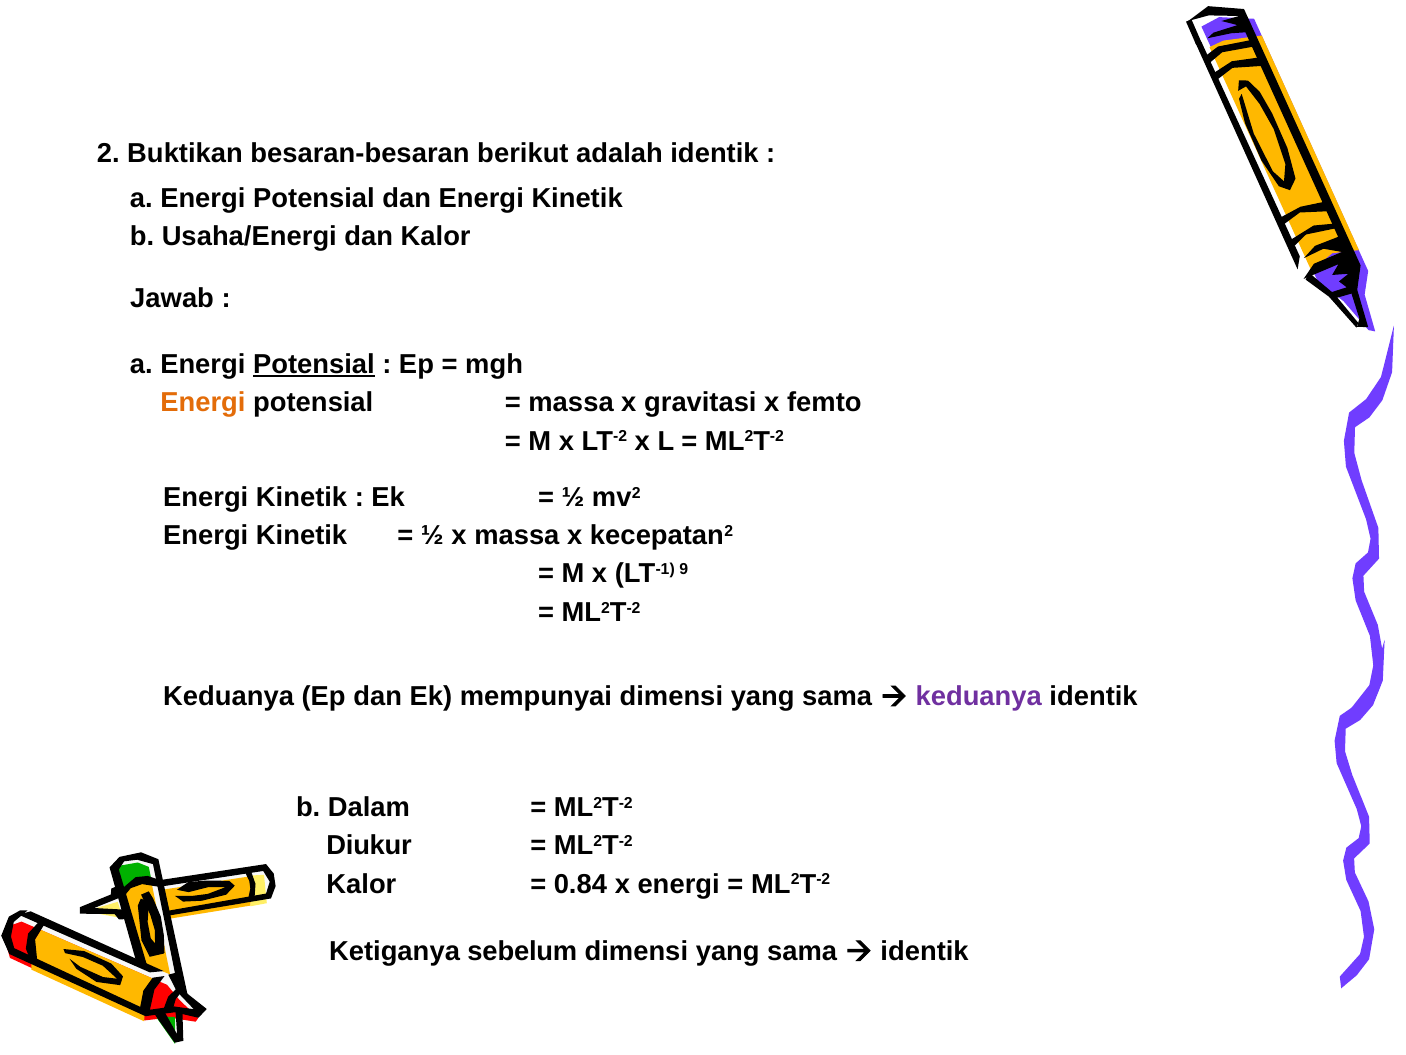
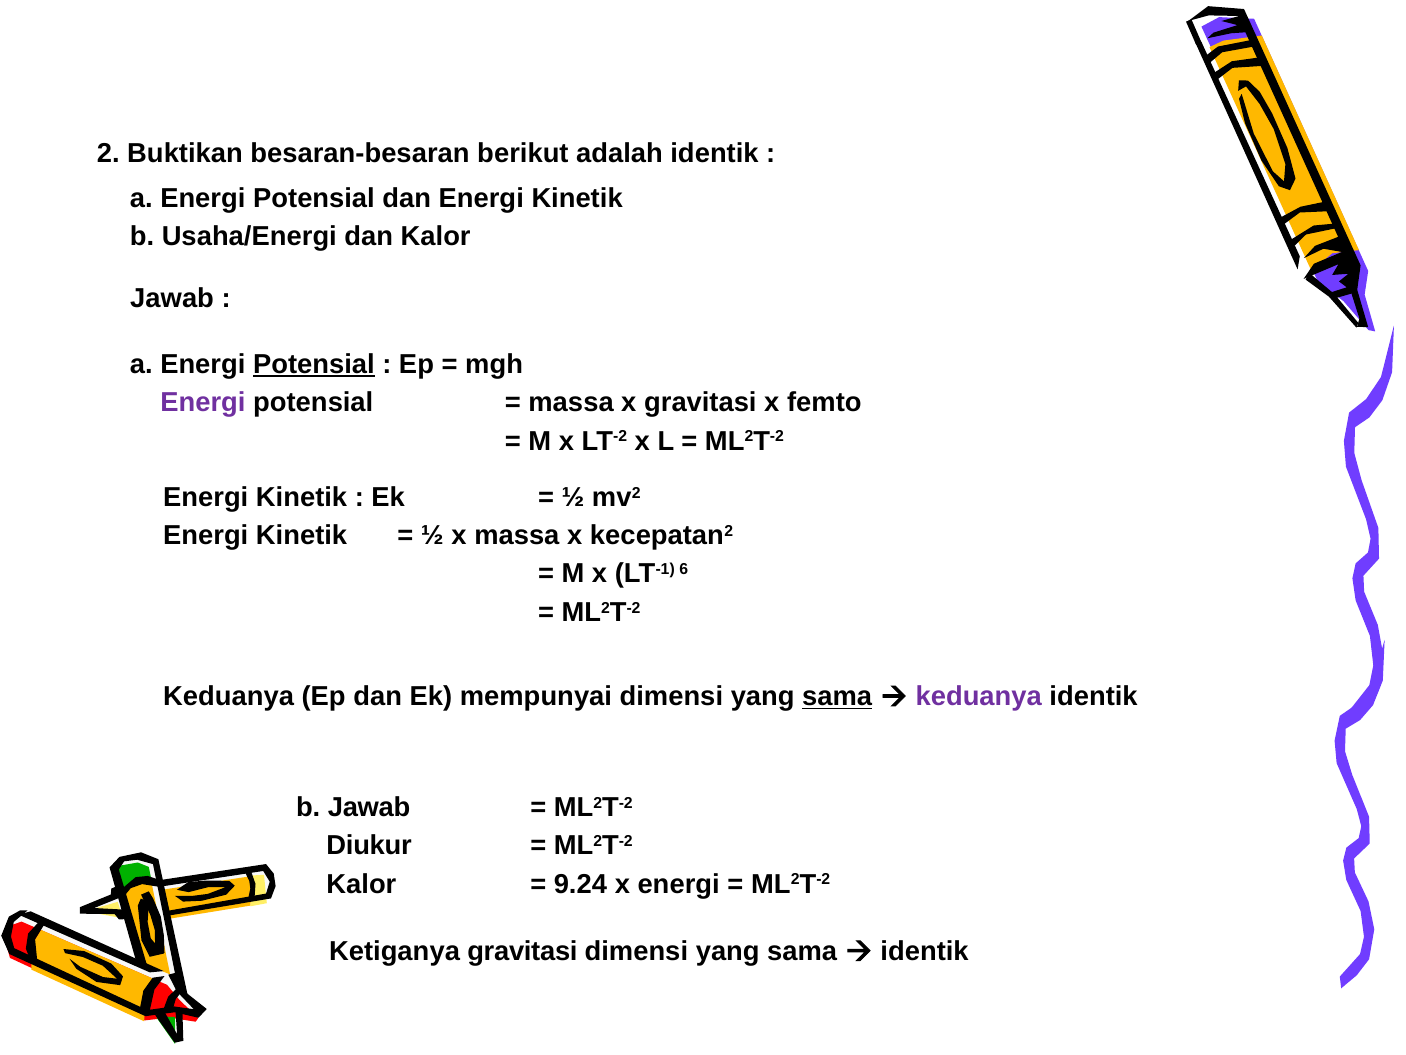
Energi at (203, 403) colour: orange -> purple
9: 9 -> 6
sama at (837, 697) underline: none -> present
b Dalam: Dalam -> Jawab
0.84: 0.84 -> 9.24
Ketiganya sebelum: sebelum -> gravitasi
